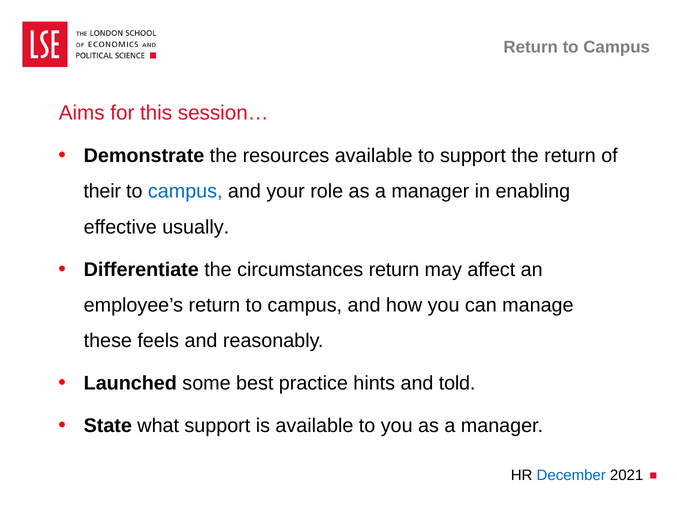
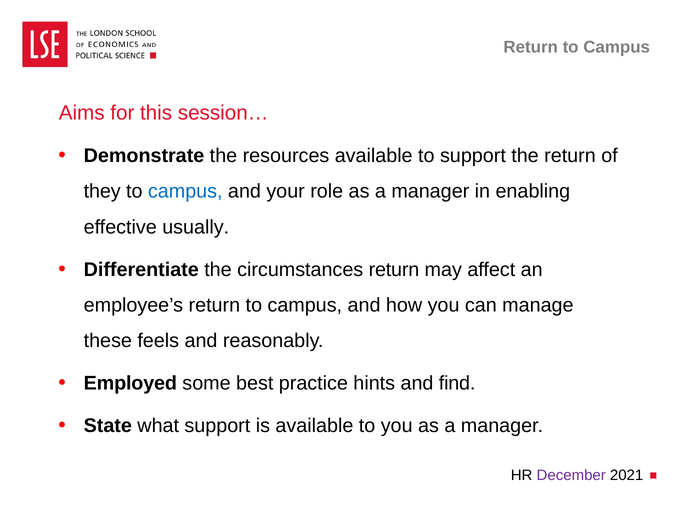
their: their -> they
Launched: Launched -> Employed
told: told -> find
December colour: blue -> purple
